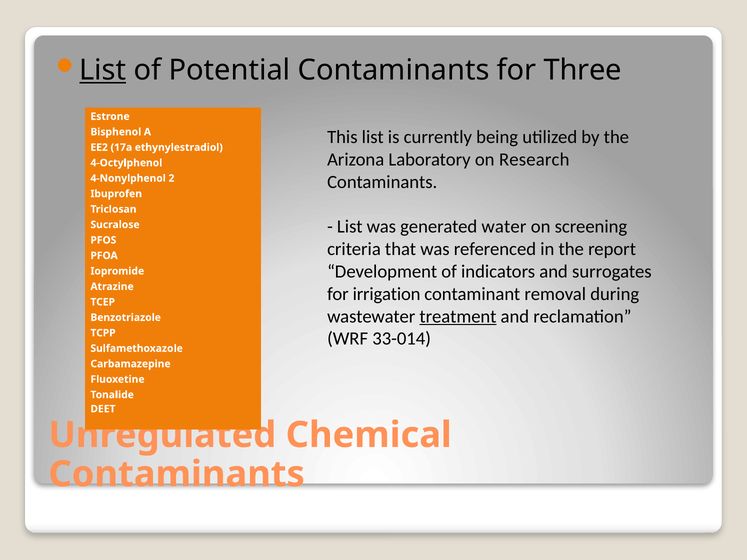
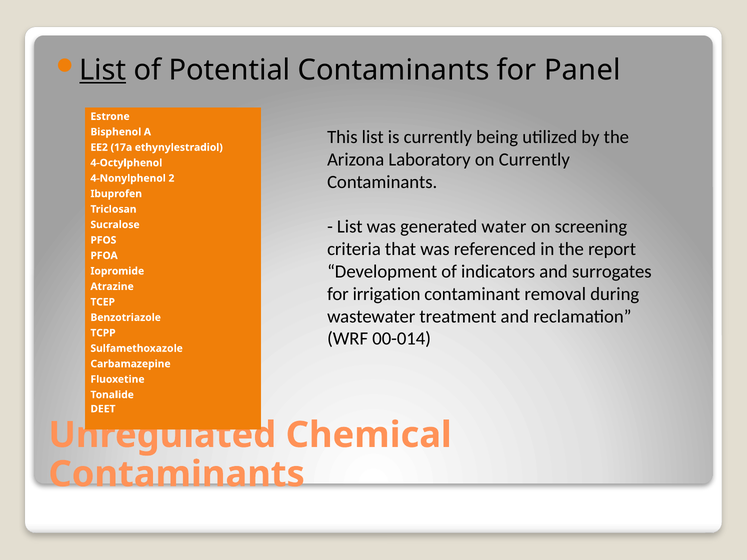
Three: Three -> Panel
on Research: Research -> Currently
treatment underline: present -> none
33-014: 33-014 -> 00-014
